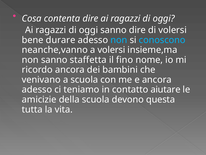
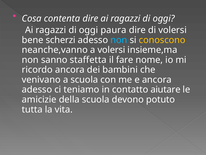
oggi sanno: sanno -> paura
durare: durare -> scherzi
conoscono colour: light blue -> yellow
fino: fino -> fare
questa: questa -> potuto
